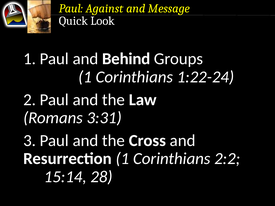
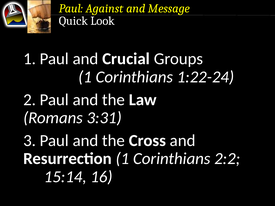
Behind: Behind -> Crucial
28: 28 -> 16
